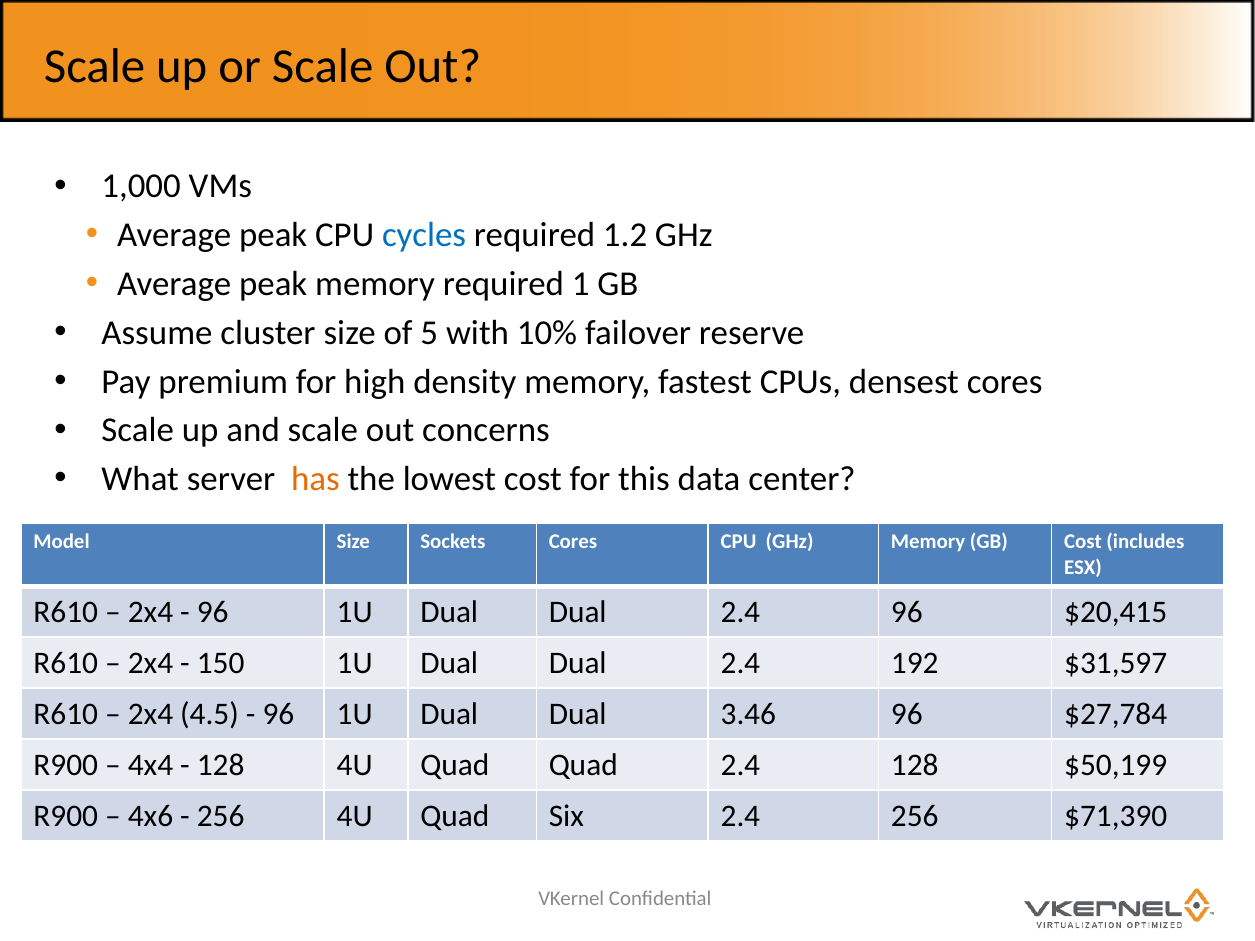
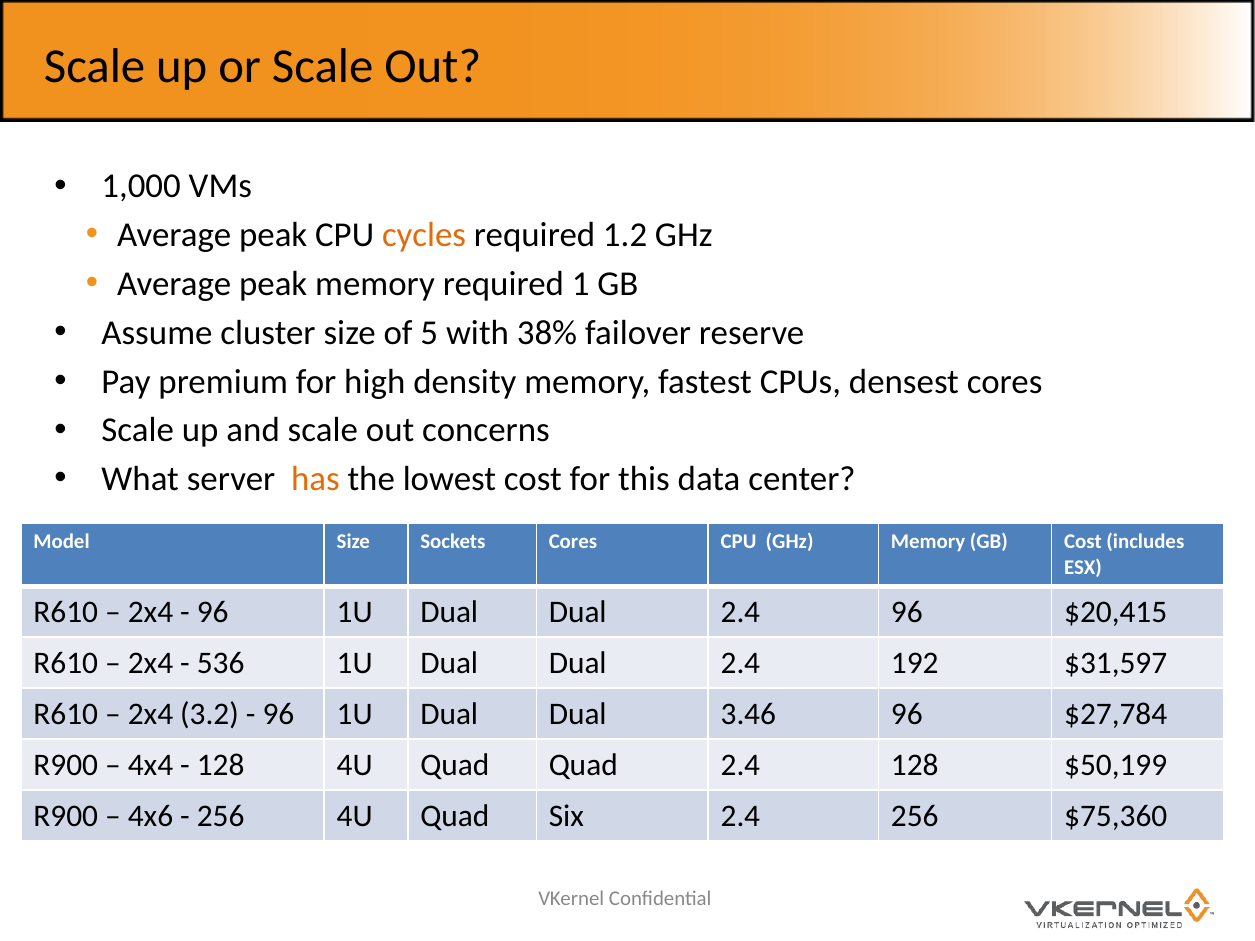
cycles colour: blue -> orange
10%: 10% -> 38%
150: 150 -> 536
4.5: 4.5 -> 3.2
$71,390: $71,390 -> $75,360
